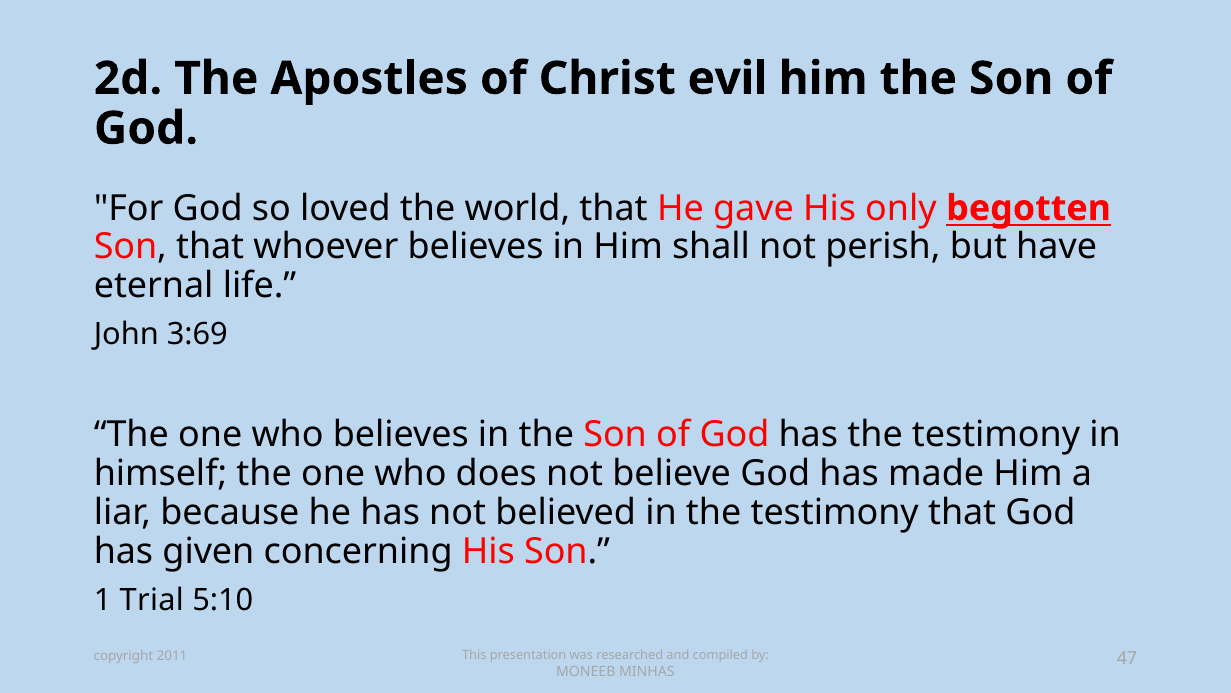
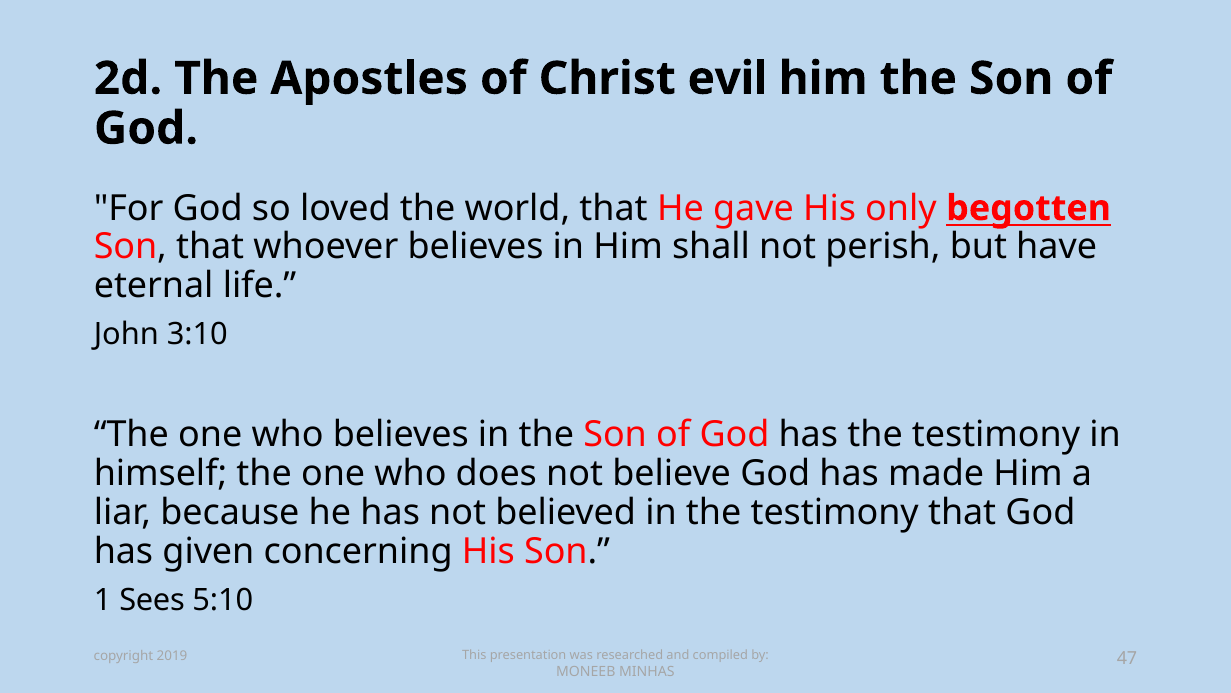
3:69: 3:69 -> 3:10
Trial: Trial -> Sees
2011: 2011 -> 2019
